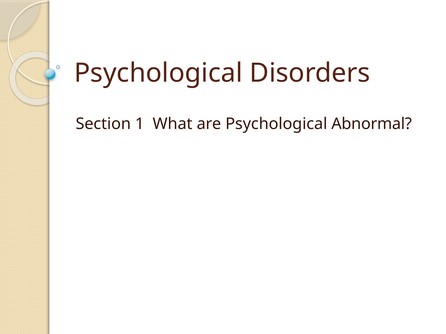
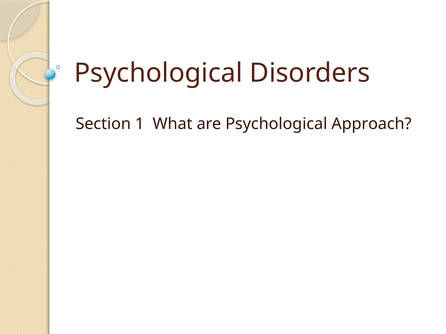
Abnormal: Abnormal -> Approach
